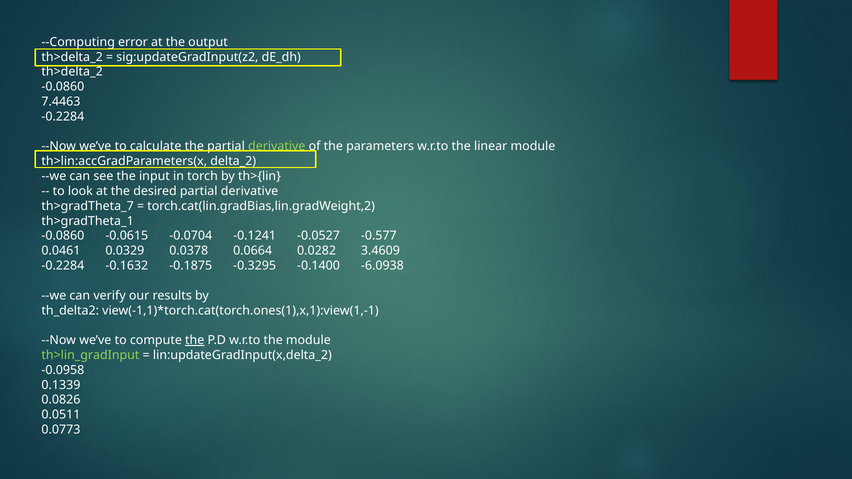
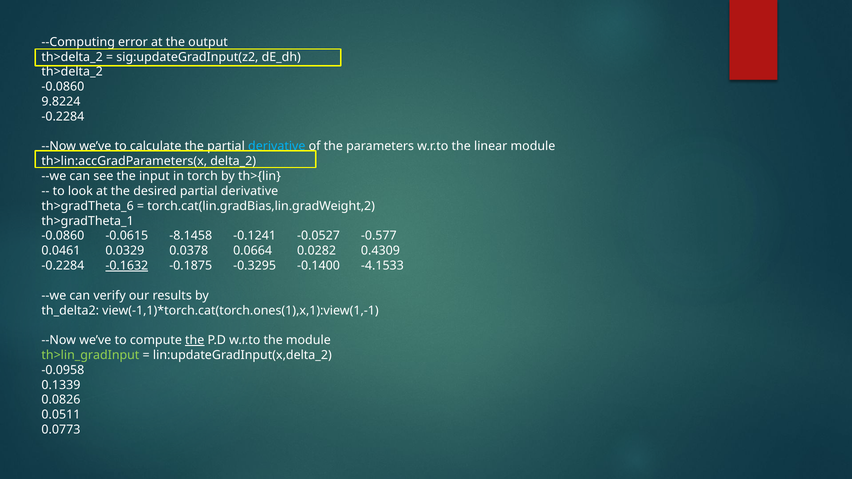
7.4463: 7.4463 -> 9.8224
derivative at (277, 146) colour: light green -> light blue
th>gradTheta_7: th>gradTheta_7 -> th>gradTheta_6
-0.0704: -0.0704 -> -8.1458
3.4609: 3.4609 -> 0.4309
-0.1632 underline: none -> present
-6.0938: -6.0938 -> -4.1533
